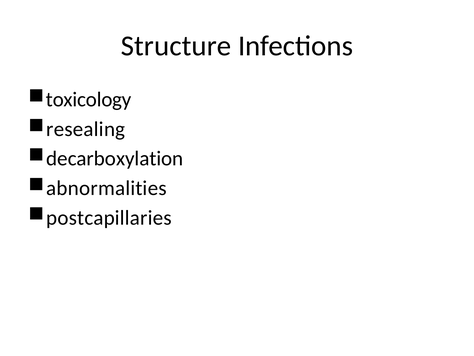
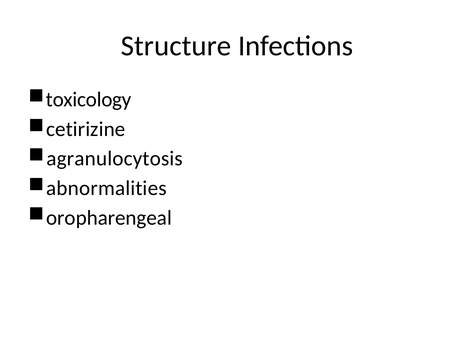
resealing: resealing -> cetirizine
decarboxylation: decarboxylation -> agranulocytosis
postcapillaries: postcapillaries -> oropharengeal
